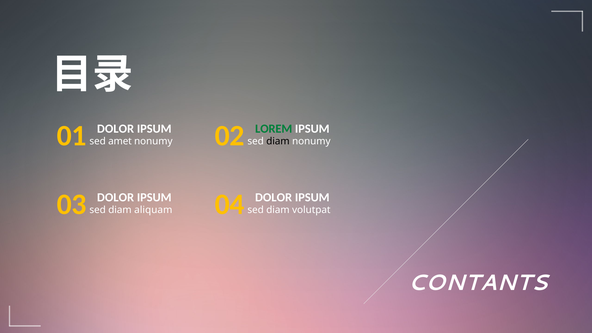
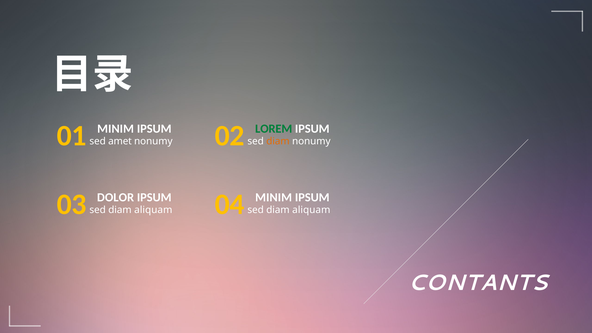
DOLOR at (116, 129): DOLOR -> MINIM
diam at (278, 141) colour: black -> orange
03 DOLOR: DOLOR -> MINIM
volutpat at (311, 210): volutpat -> aliquam
